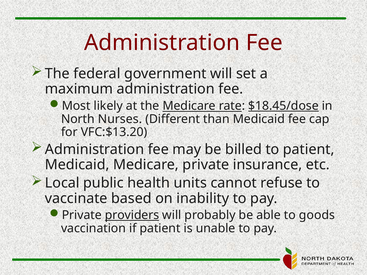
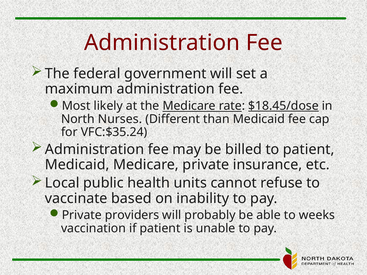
VFC:$13.20: VFC:$13.20 -> VFC:$35.24
providers underline: present -> none
goods: goods -> weeks
